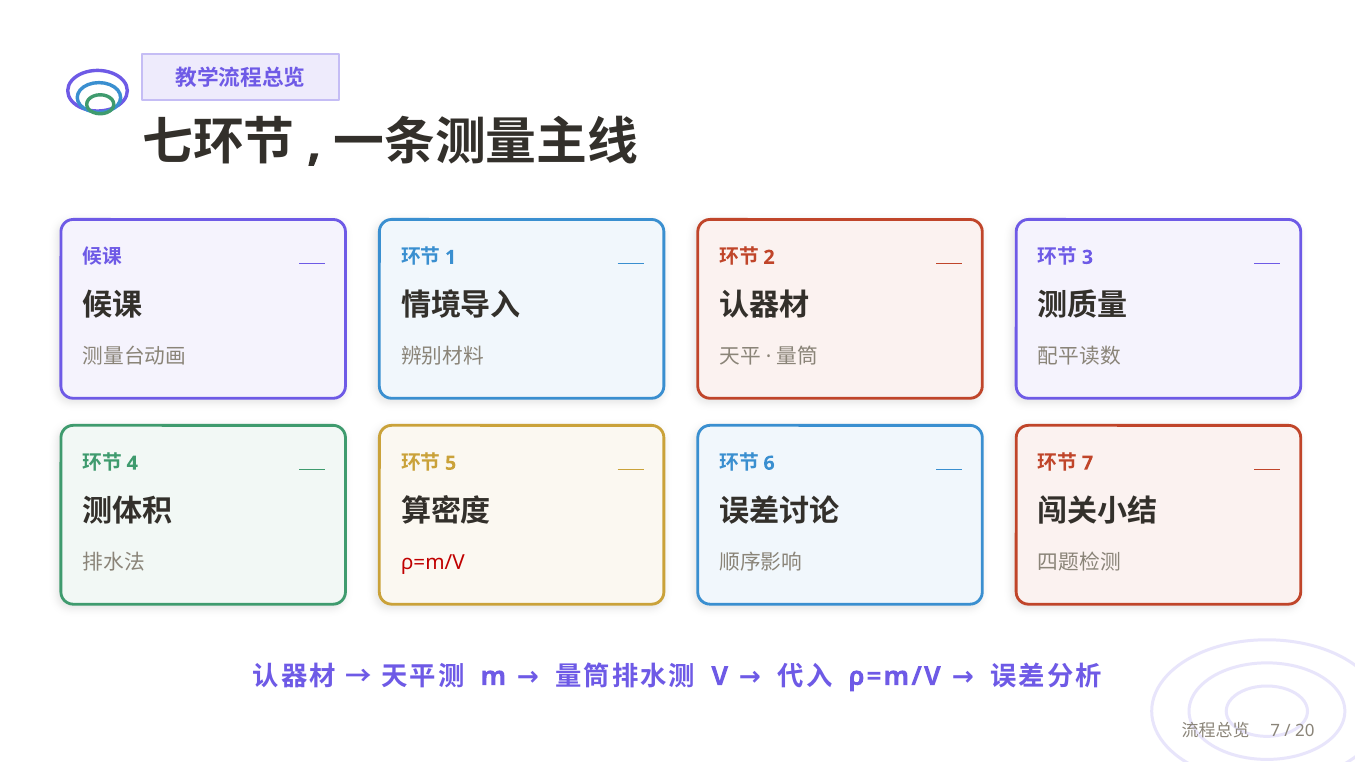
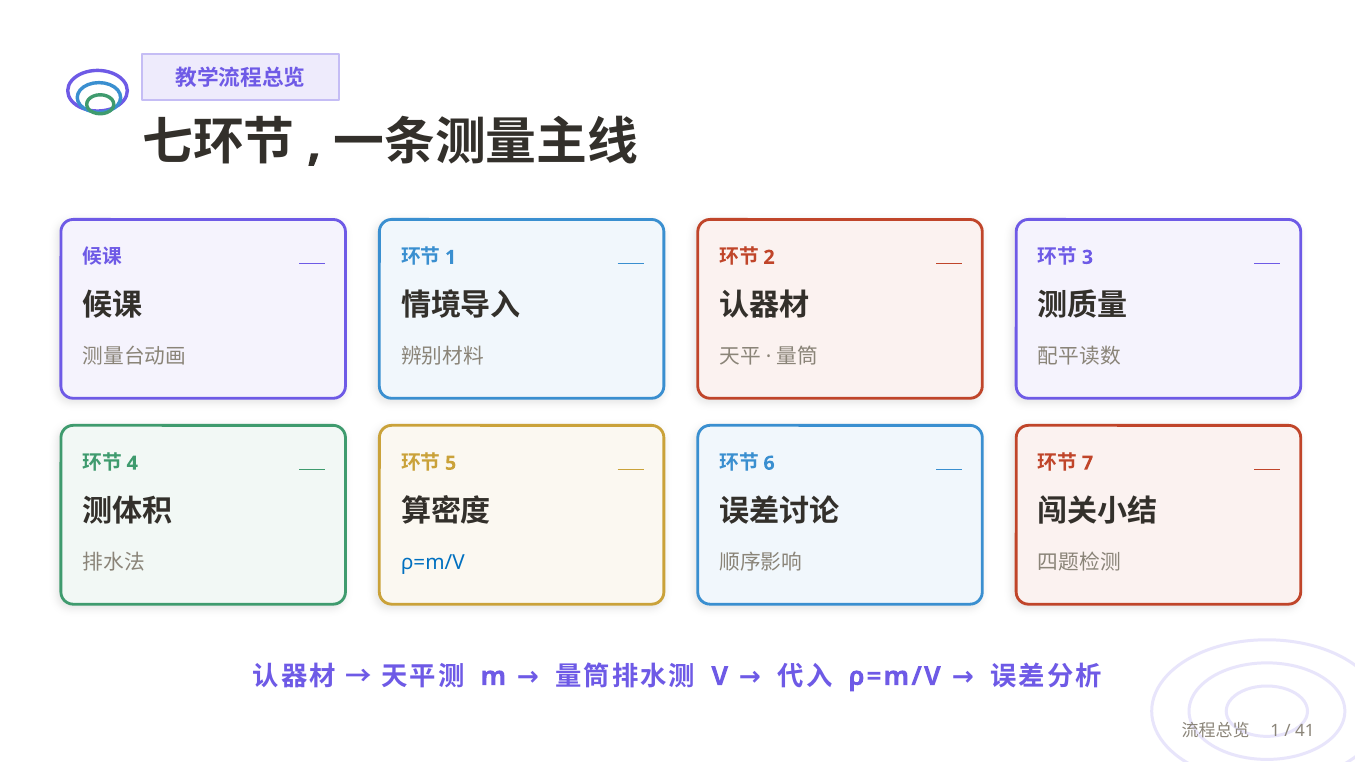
ρ=m/V at (433, 562) colour: red -> blue
7 at (1275, 731): 7 -> 1
20: 20 -> 41
